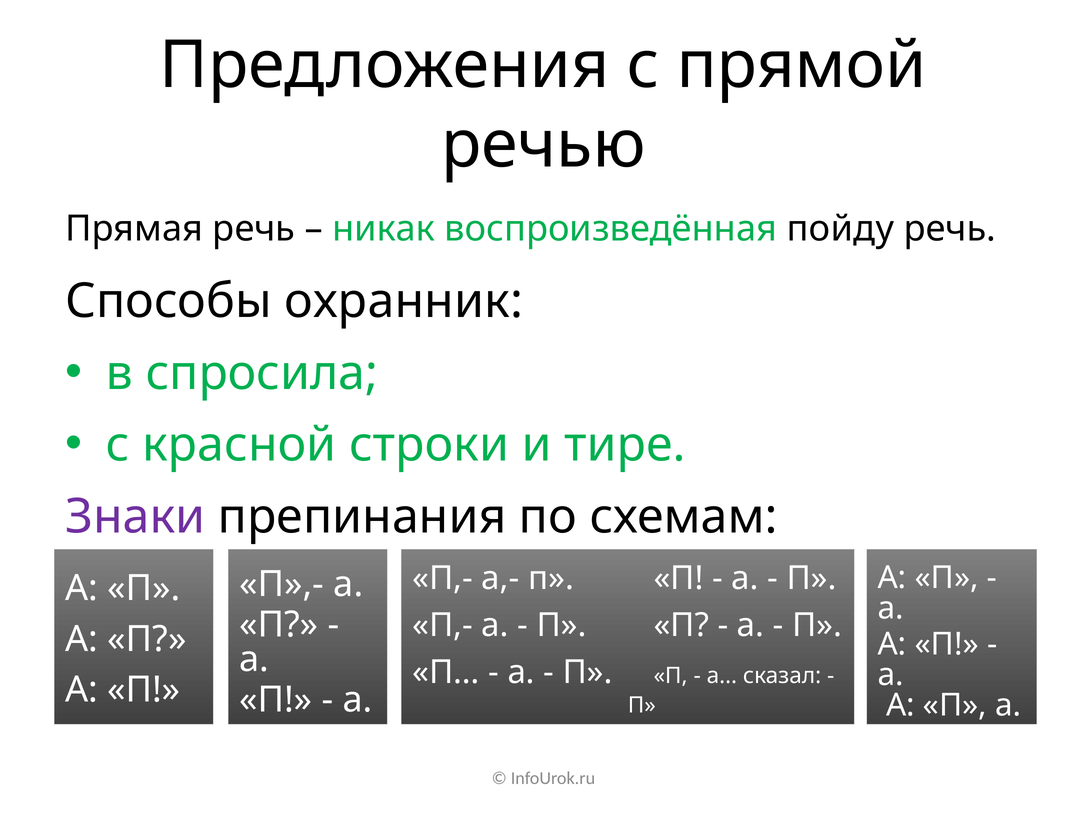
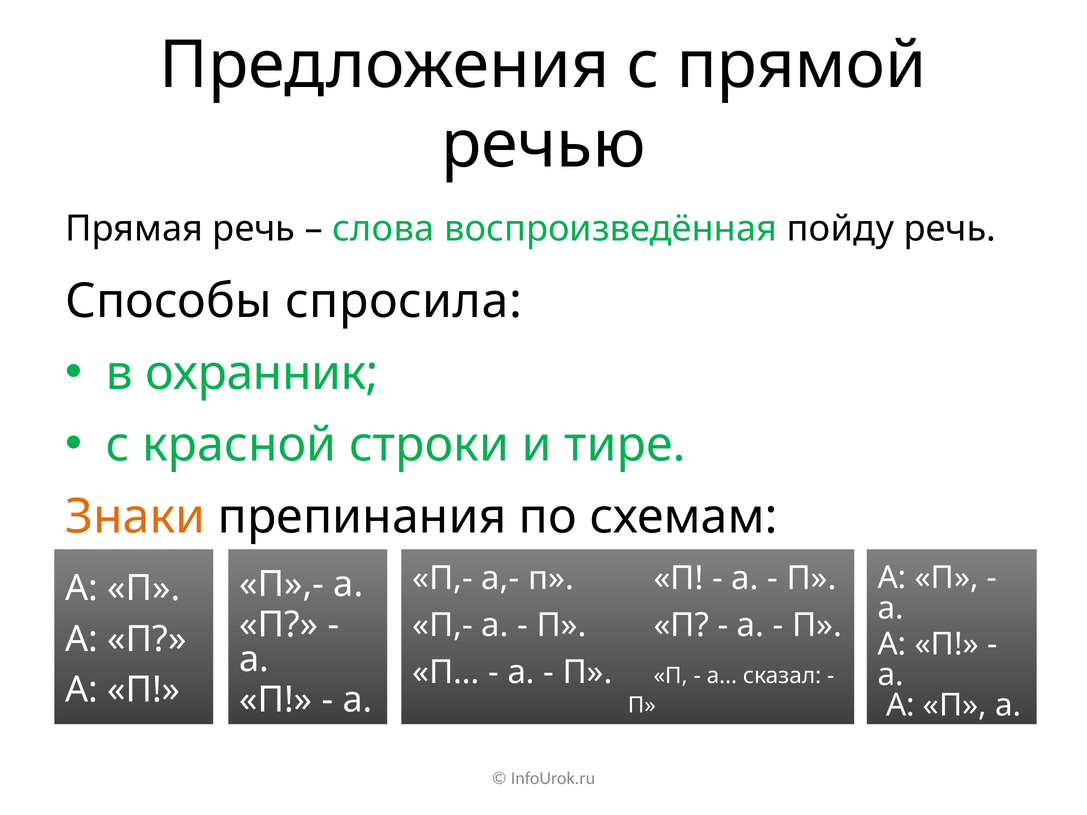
никак: никак -> слова
охранник: охранник -> спросила
спросила: спросила -> охранник
Знаки colour: purple -> orange
